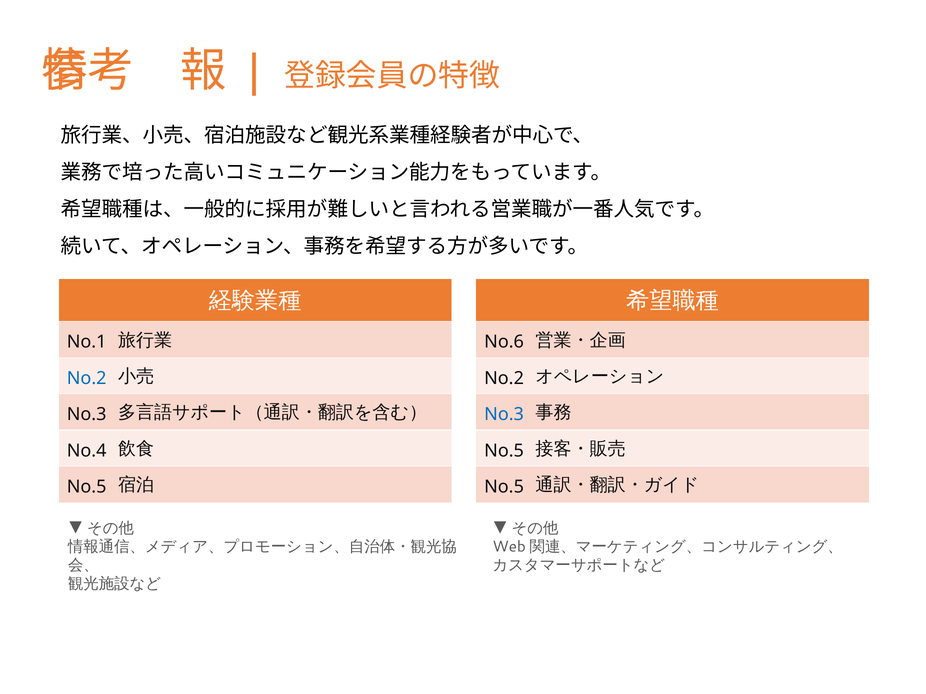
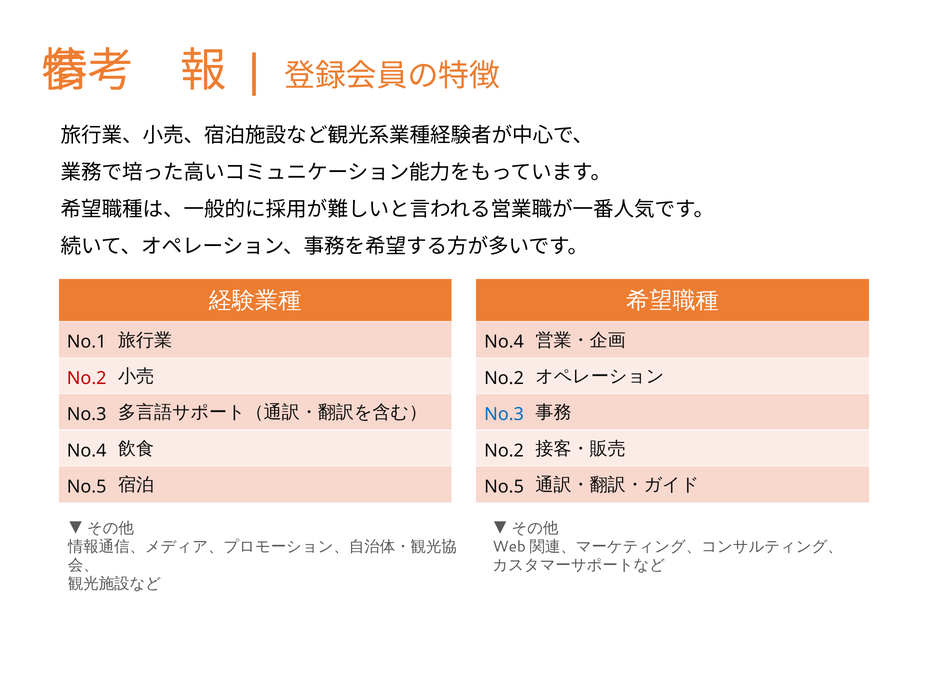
No.6 at (504, 342): No.6 -> No.4
No.2 at (87, 378) colour: blue -> red
No.5 at (504, 451): No.5 -> No.2
